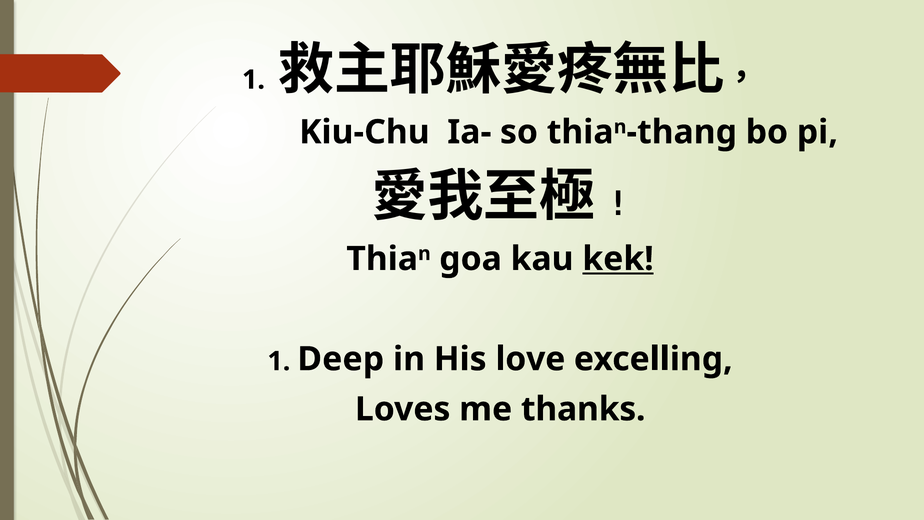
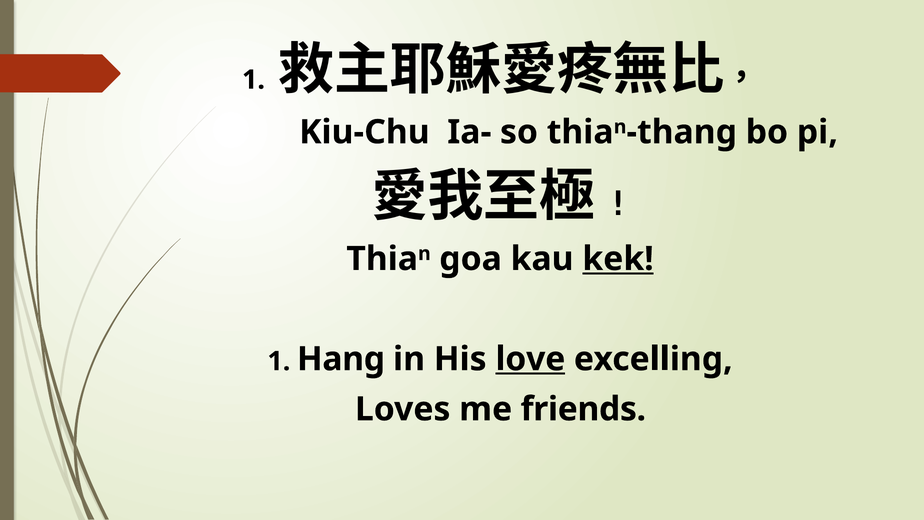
Deep: Deep -> Hang
love underline: none -> present
thanks: thanks -> friends
